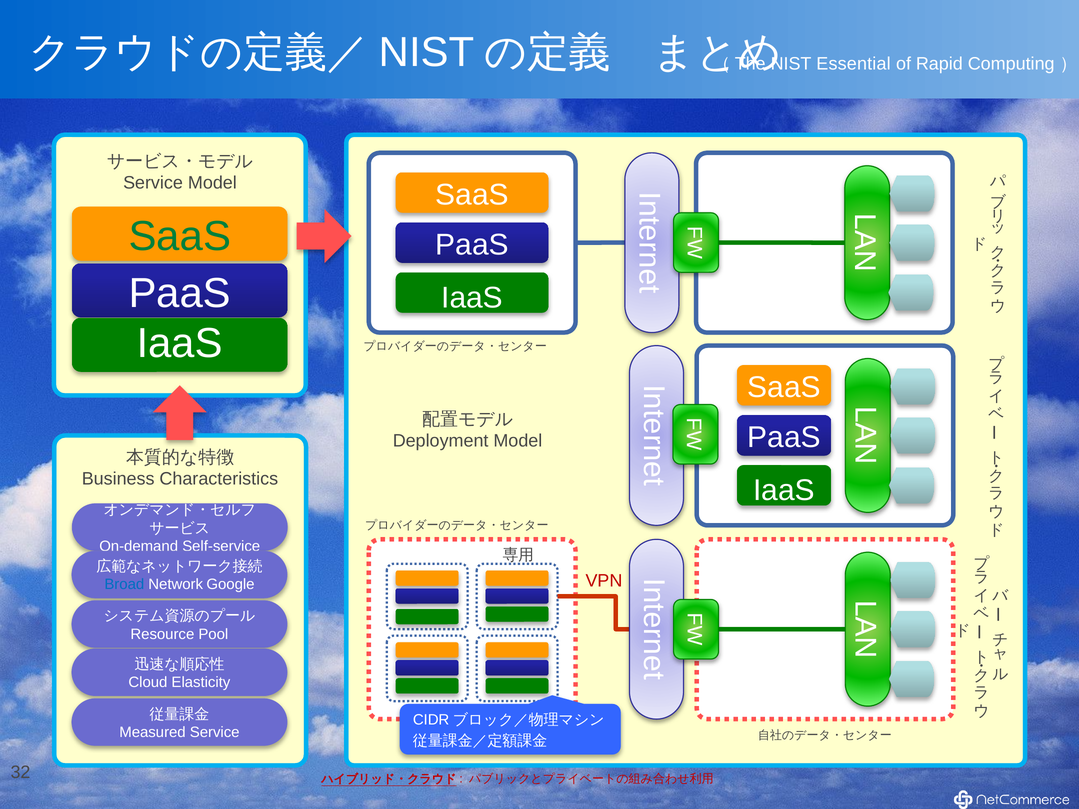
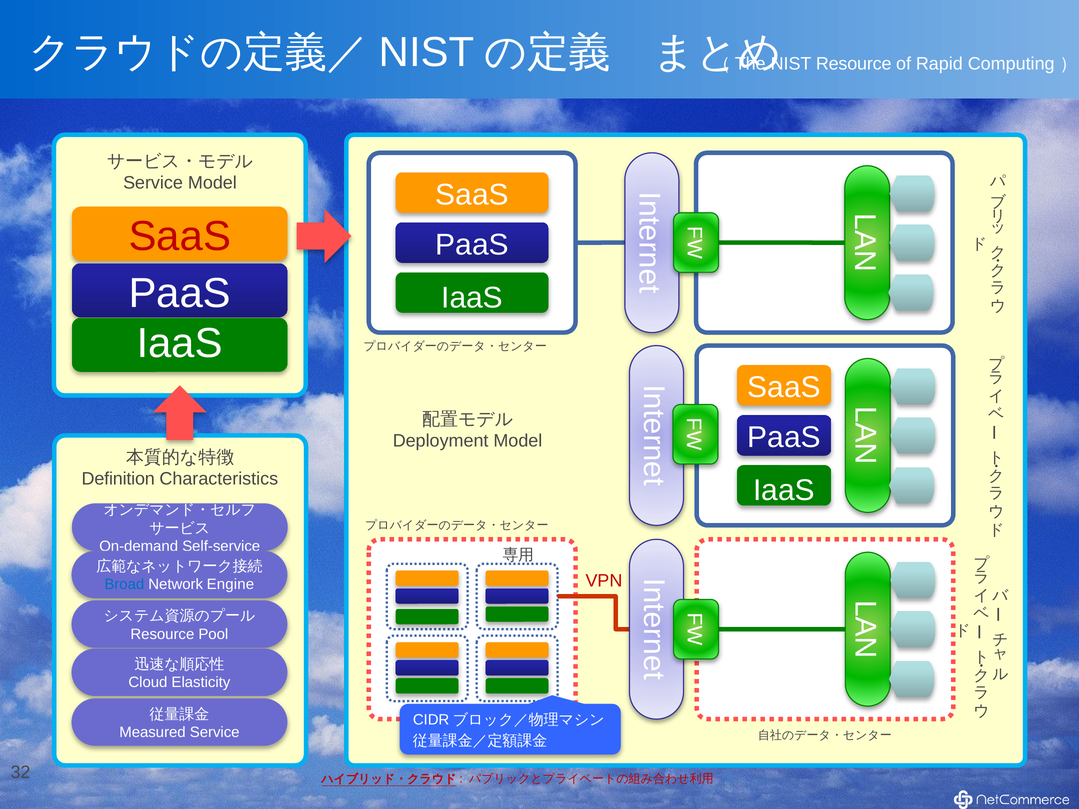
NIST Essential: Essential -> Resource
SaaS at (180, 237) colour: green -> red
Business: Business -> Definition
Google: Google -> Engine
